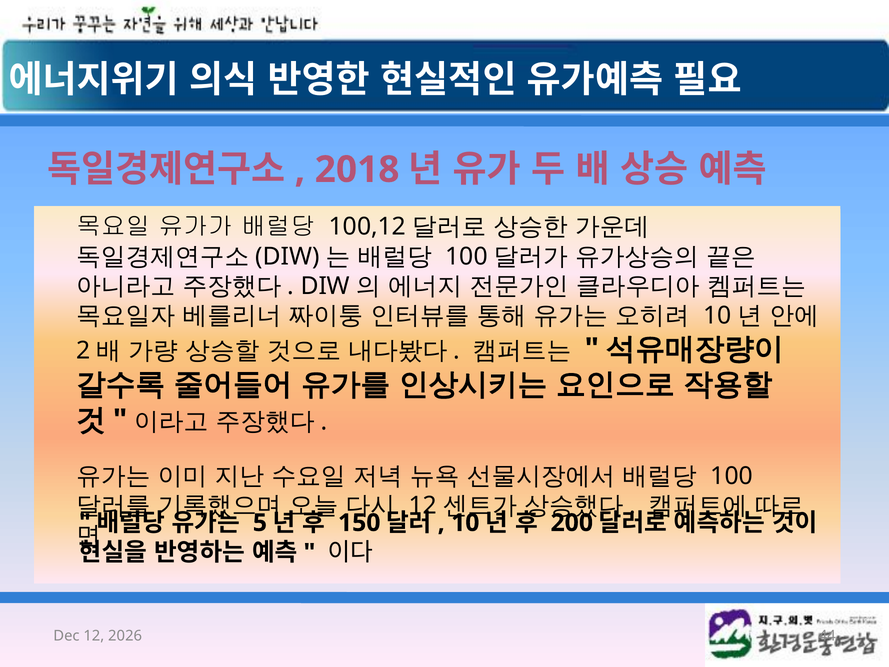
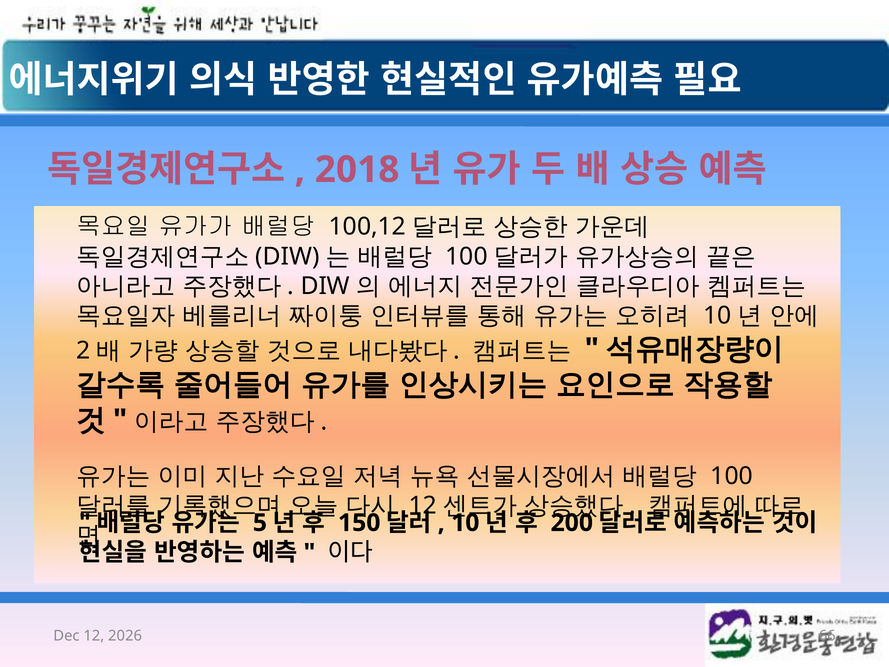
44: 44 -> 66
